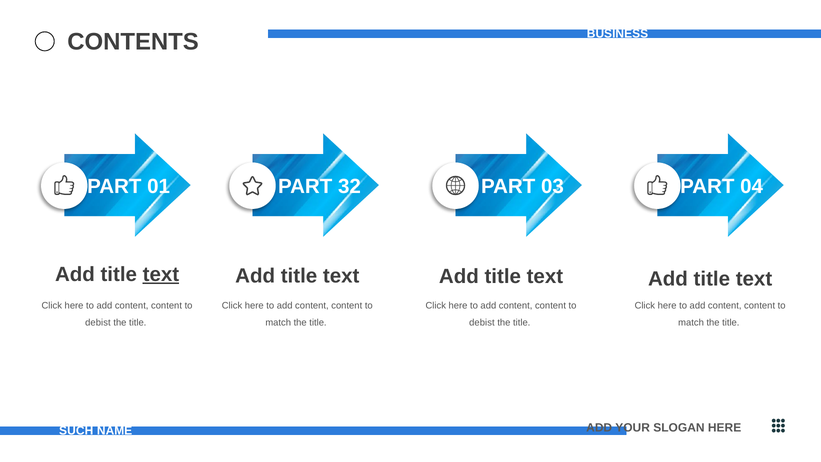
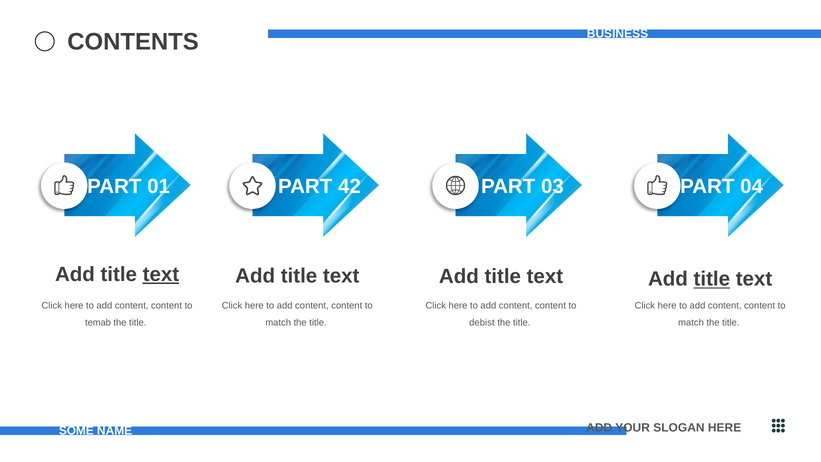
32: 32 -> 42
title at (712, 279) underline: none -> present
debist at (98, 322): debist -> temab
SUCH: SUCH -> SOME
